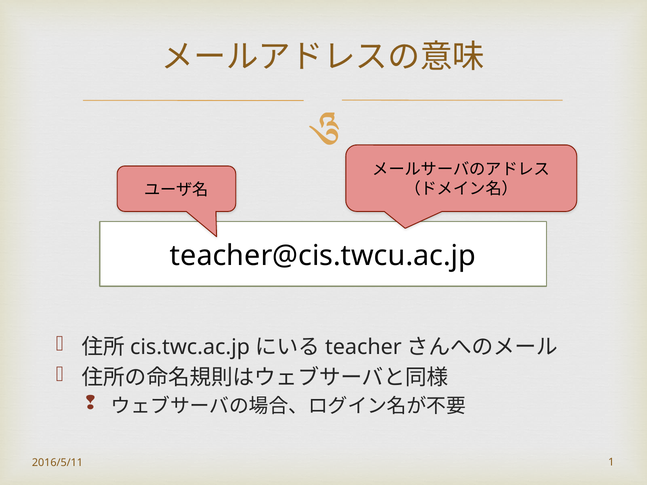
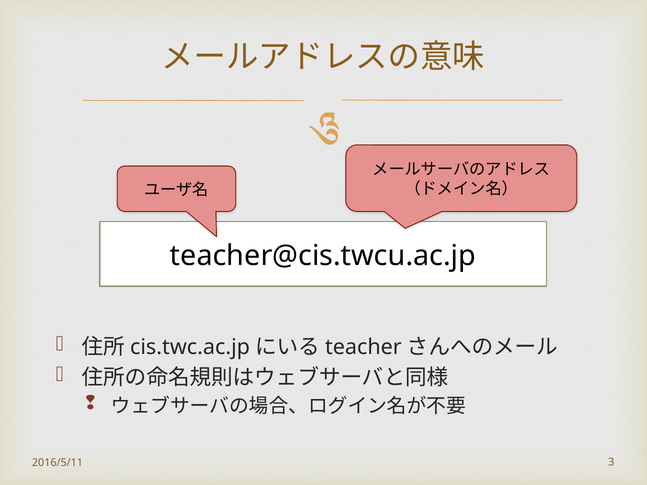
1: 1 -> 3
